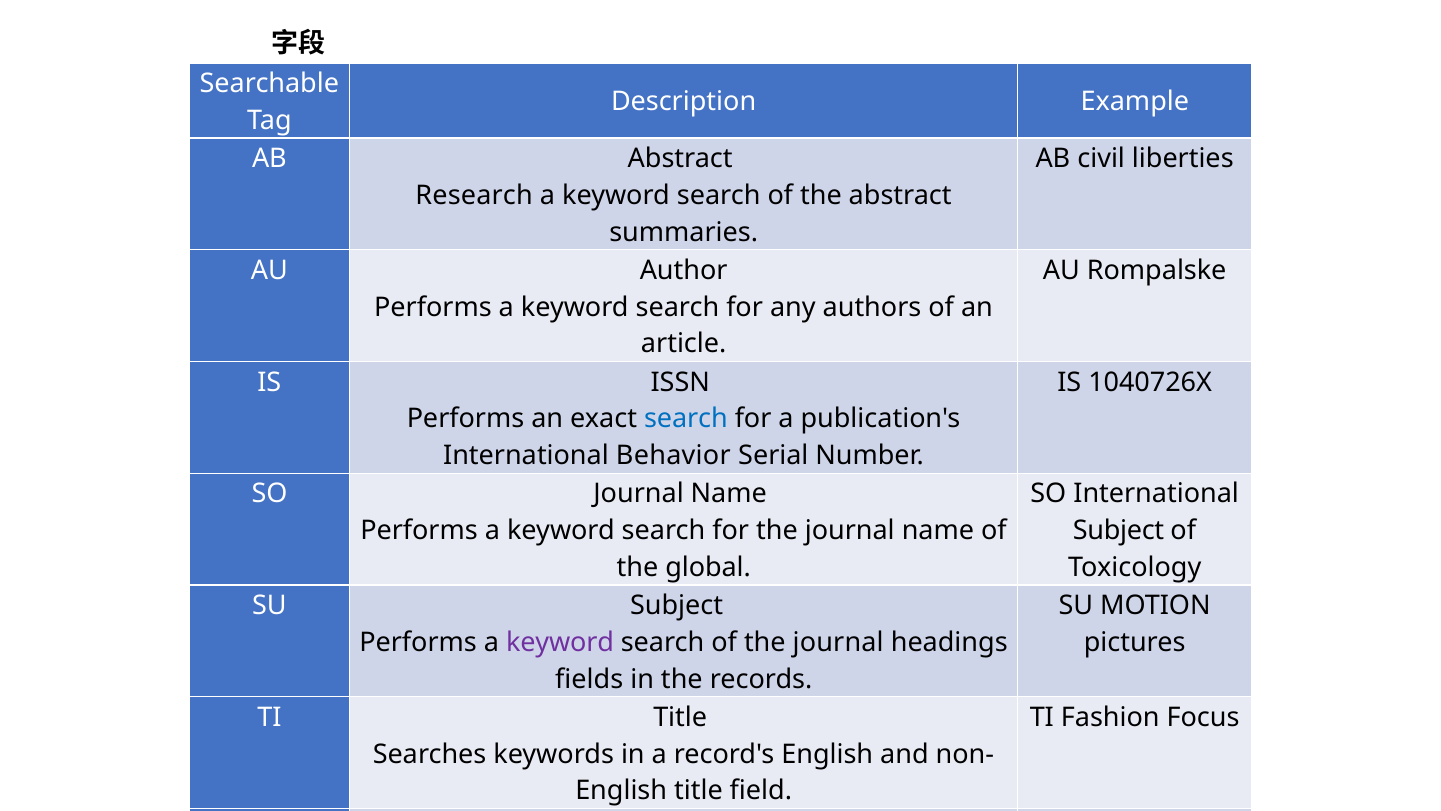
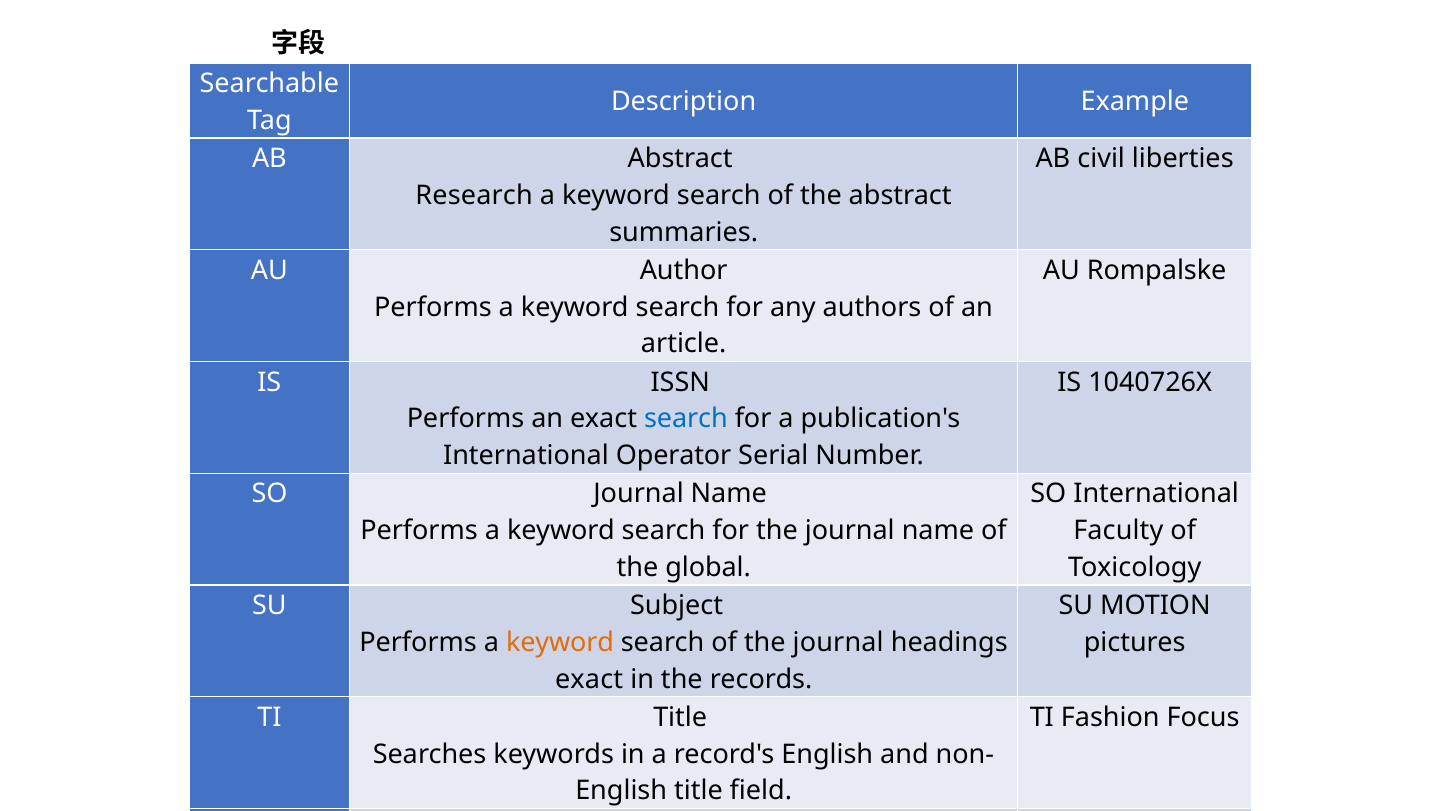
Behavior: Behavior -> Operator
Subject at (1119, 530): Subject -> Faculty
keyword at (560, 642) colour: purple -> orange
fields at (589, 679): fields -> exact
